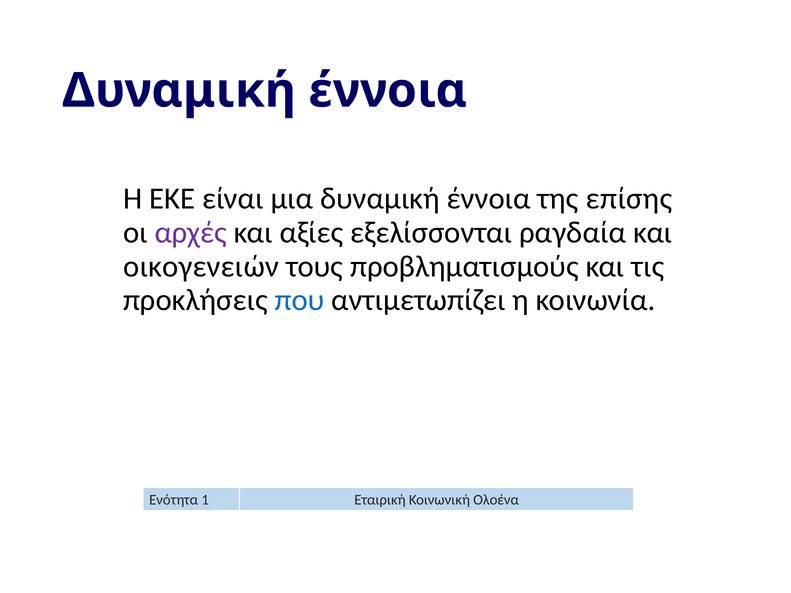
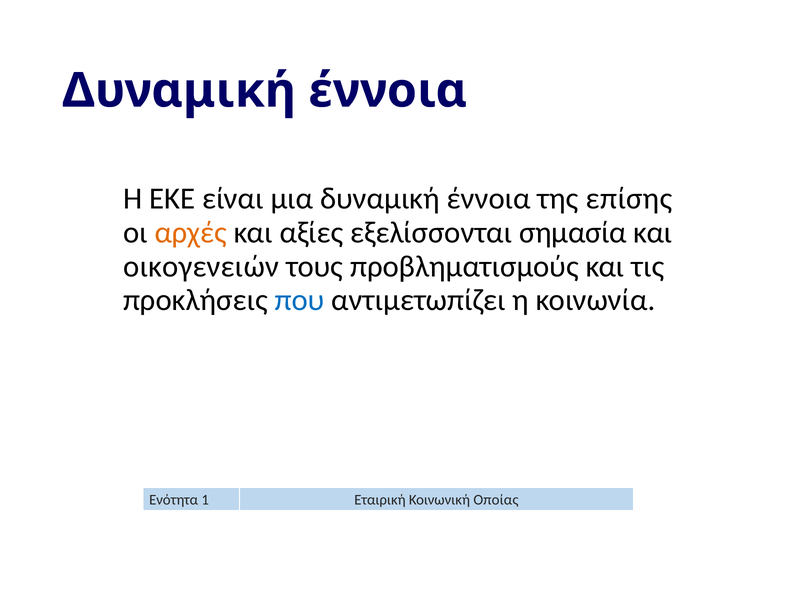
αρχές colour: purple -> orange
ραγδαία: ραγδαία -> σημασία
Ολοένα: Ολοένα -> Οποίας
